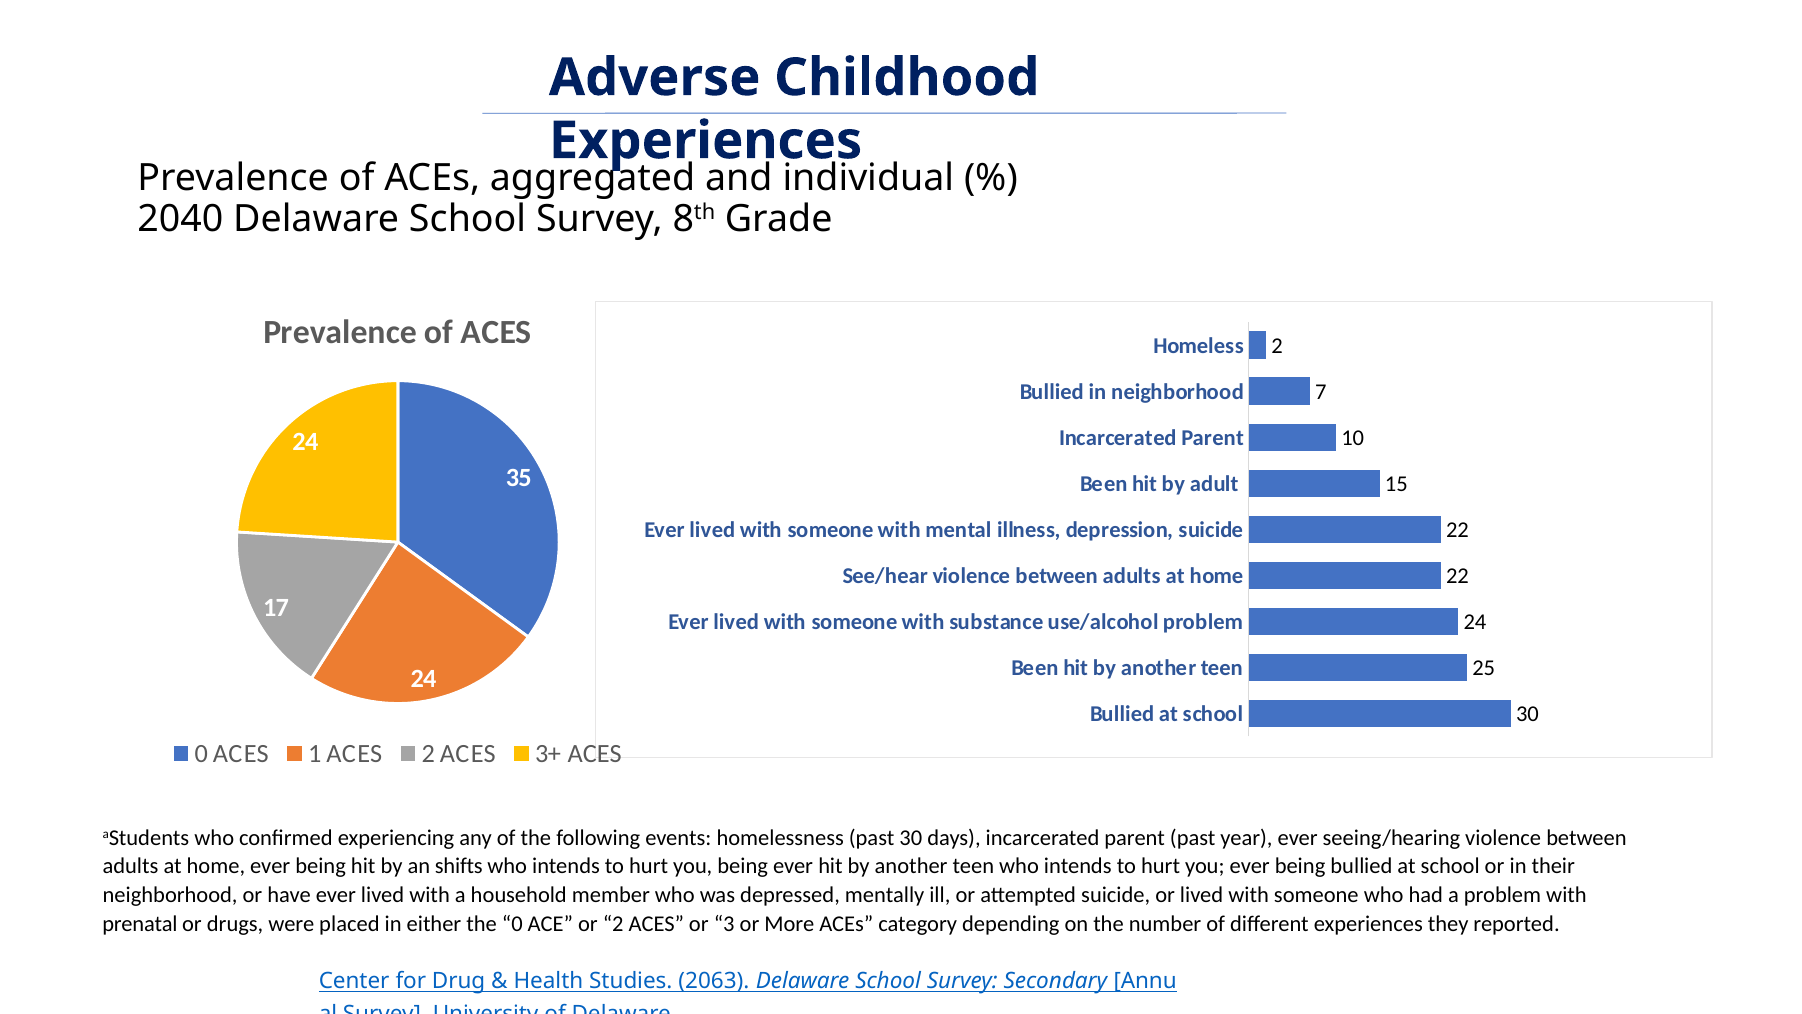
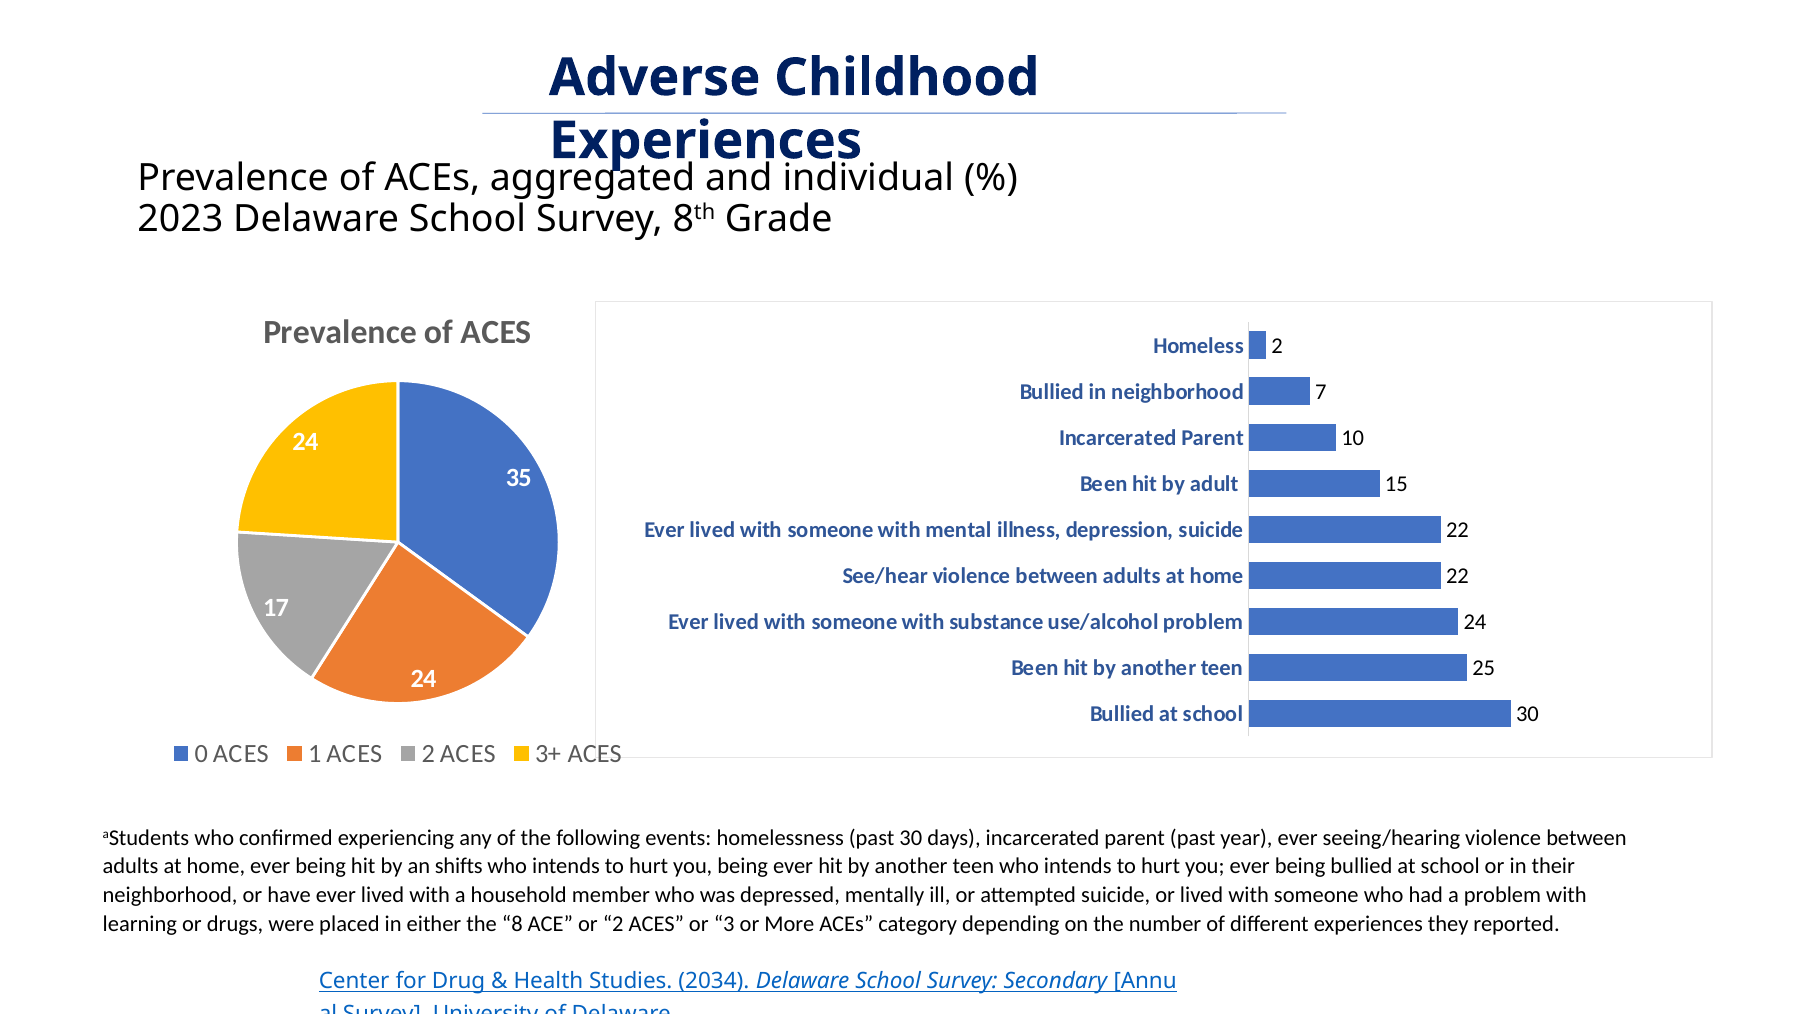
2040: 2040 -> 2023
prenatal: prenatal -> learning
the 0: 0 -> 8
2063: 2063 -> 2034
